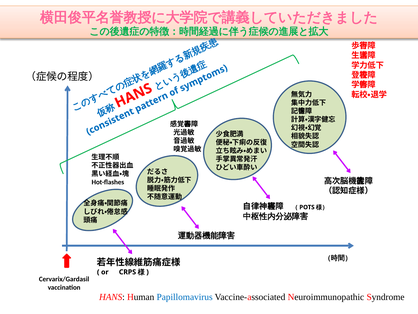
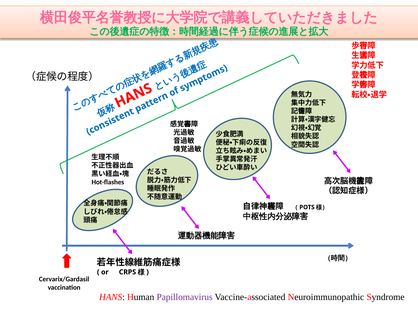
Papillomavirus colour: blue -> purple
